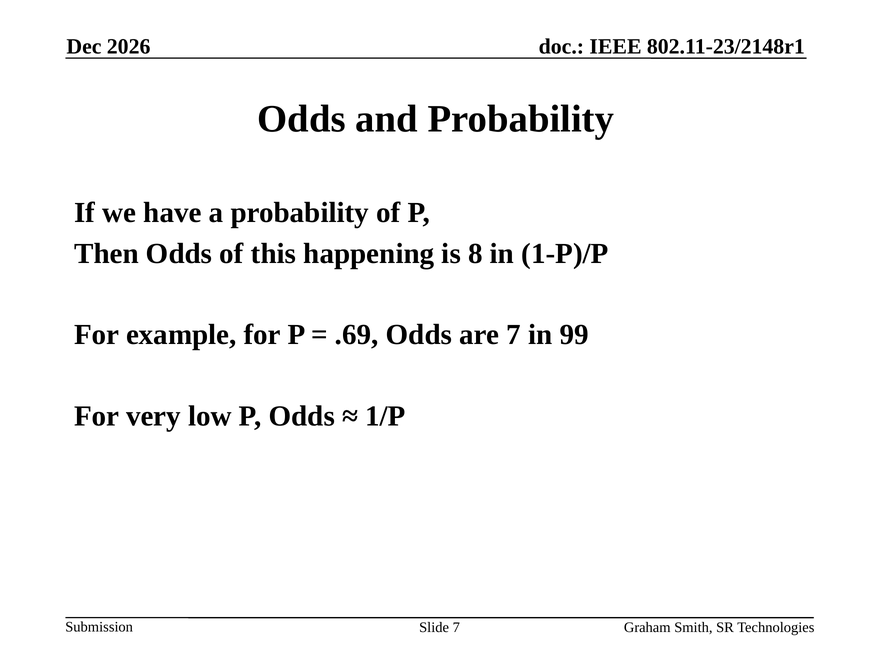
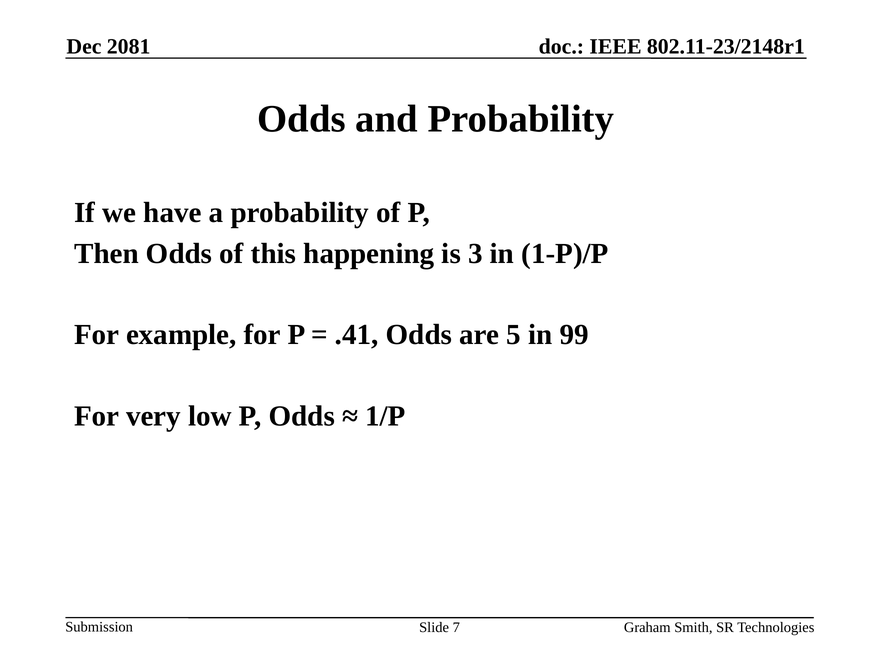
2026: 2026 -> 2081
8: 8 -> 3
.69: .69 -> .41
are 7: 7 -> 5
